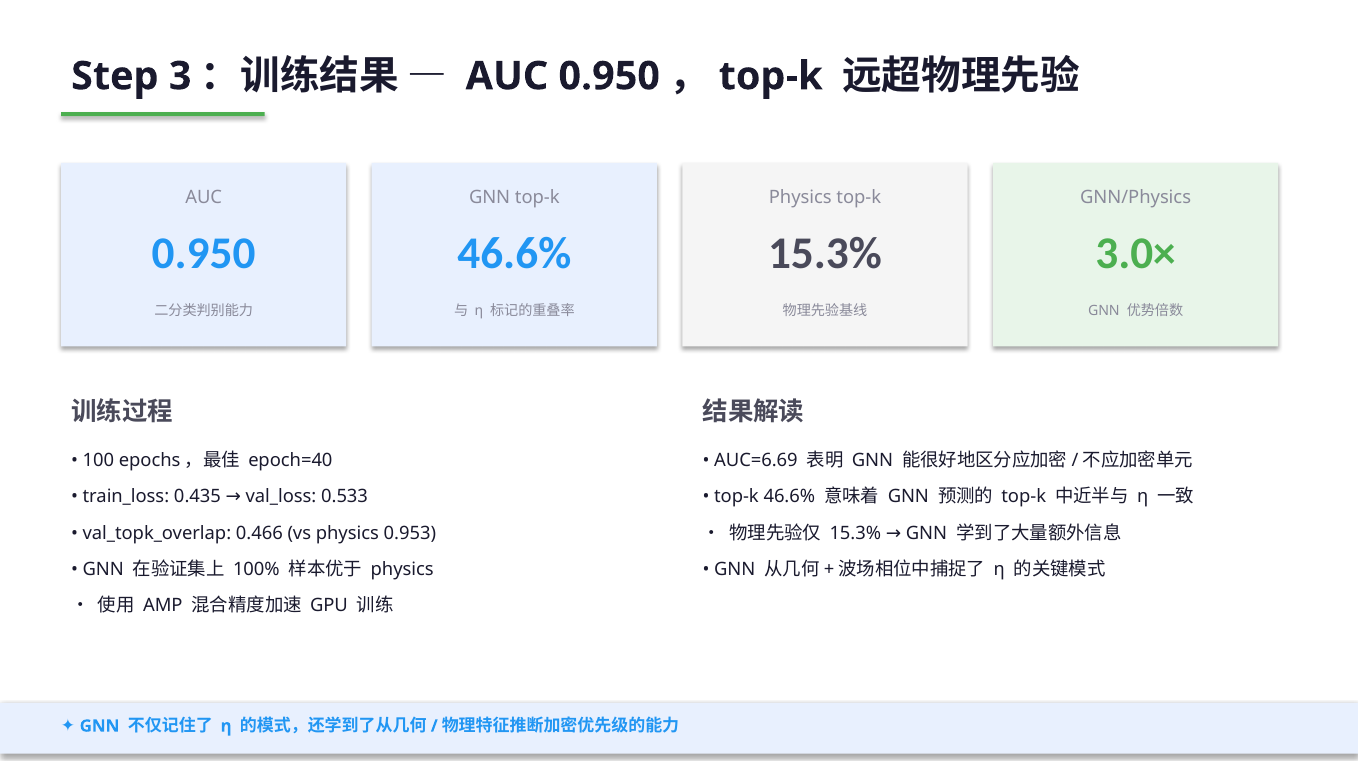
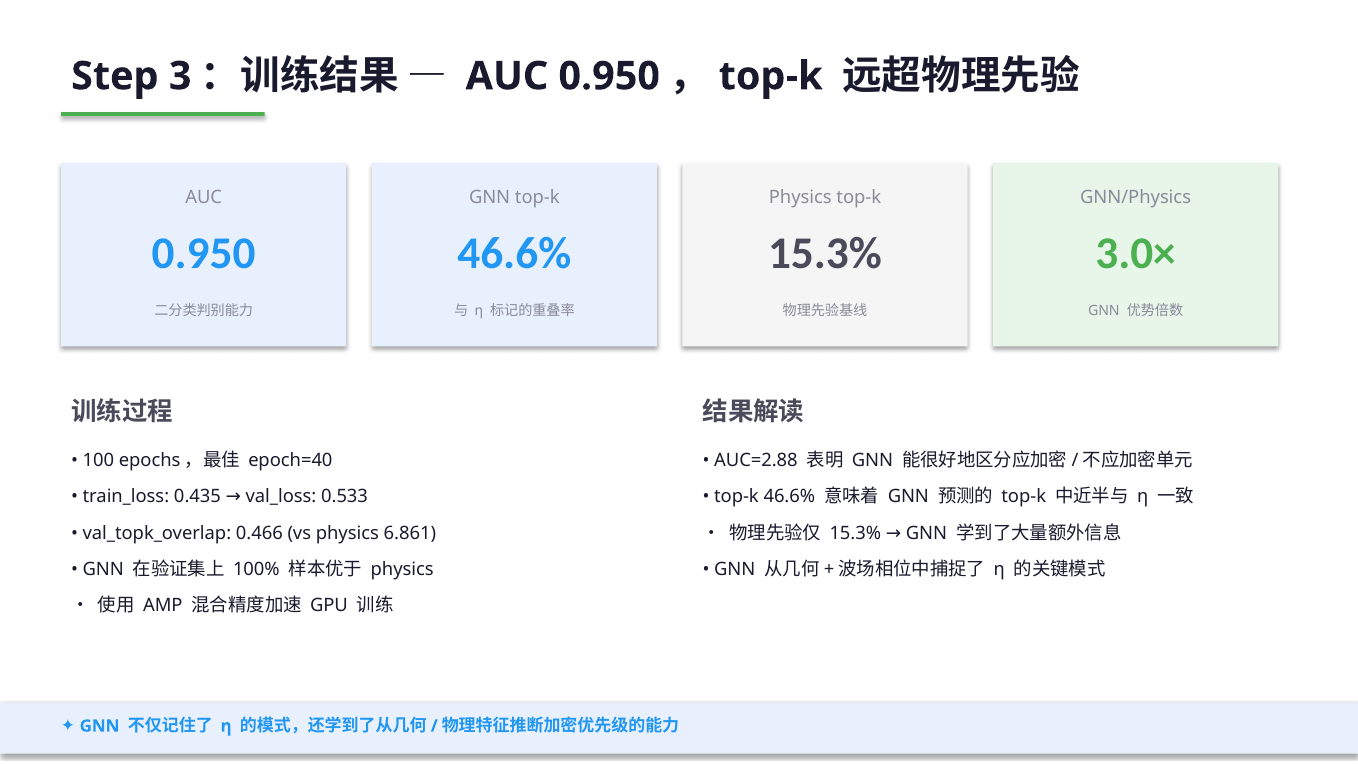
AUC=6.69: AUC=6.69 -> AUC=2.88
0.953: 0.953 -> 6.861
